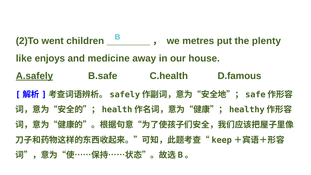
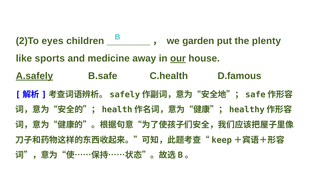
went: went -> eyes
metres: metres -> garden
enjoys: enjoys -> sports
our underline: none -> present
